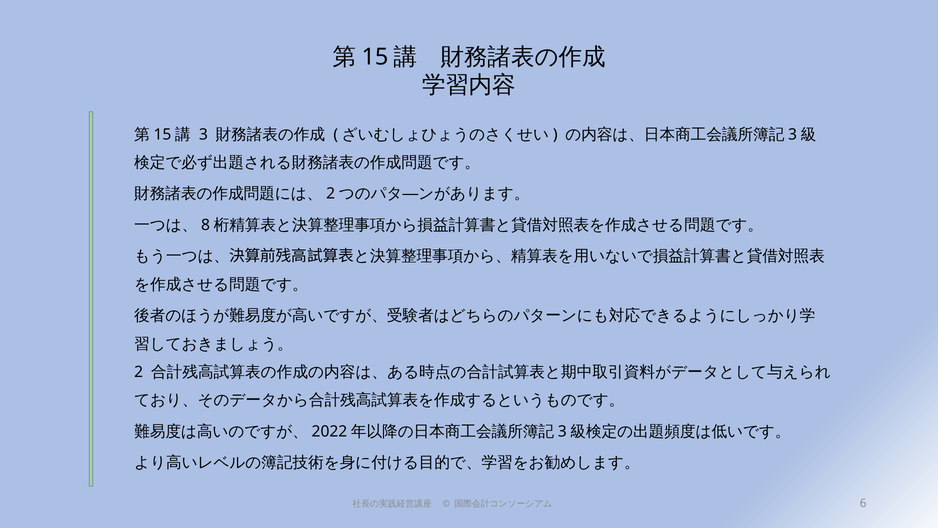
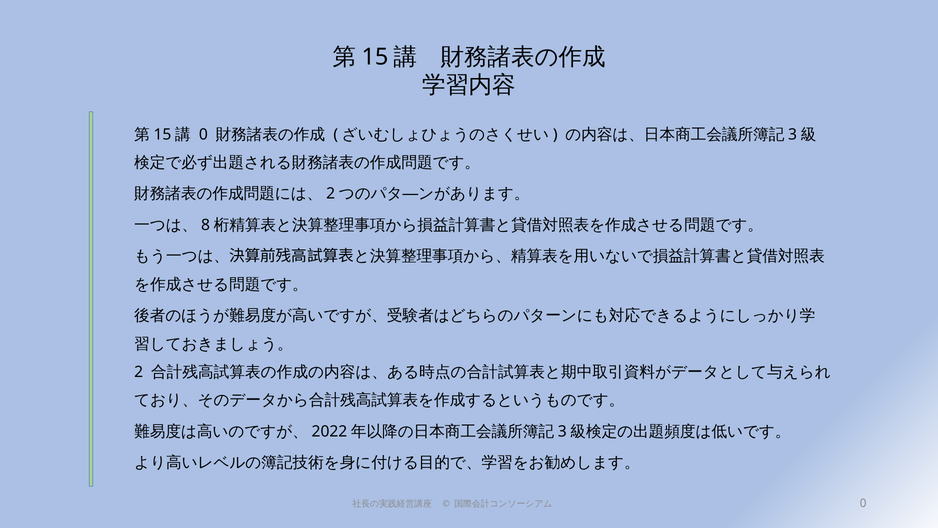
3 at (203, 134): 3 -> 0
6 at (863, 503): 6 -> 0
